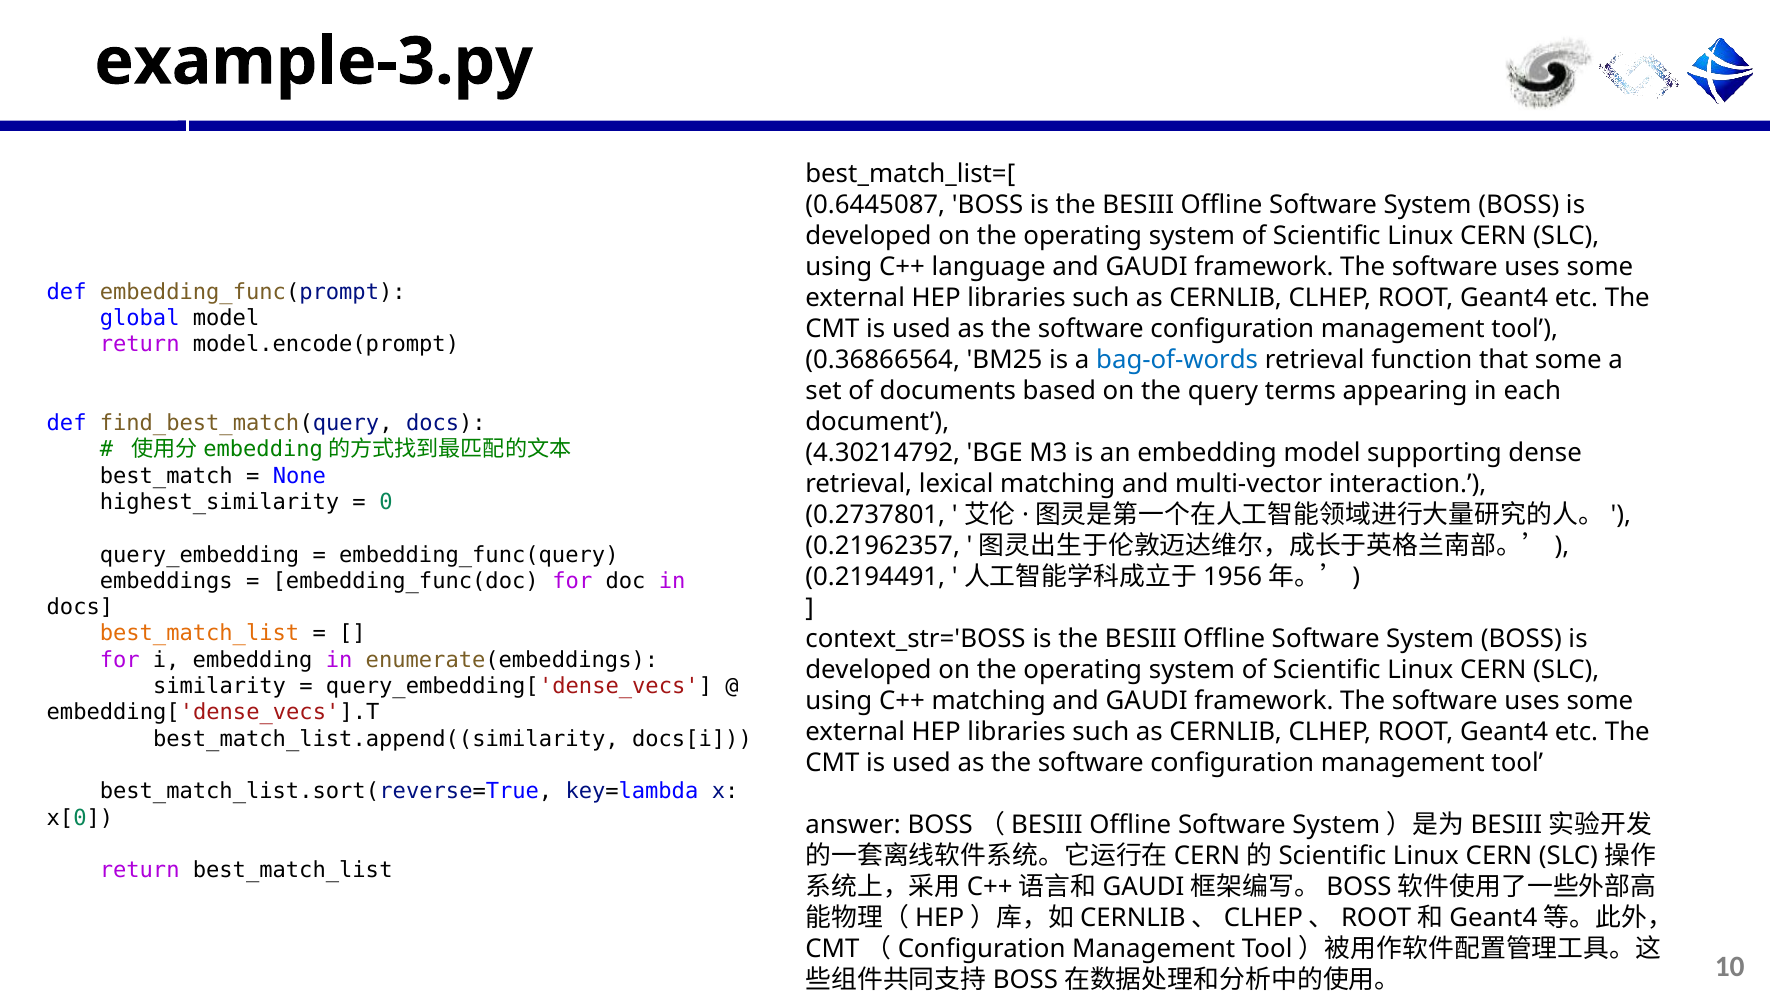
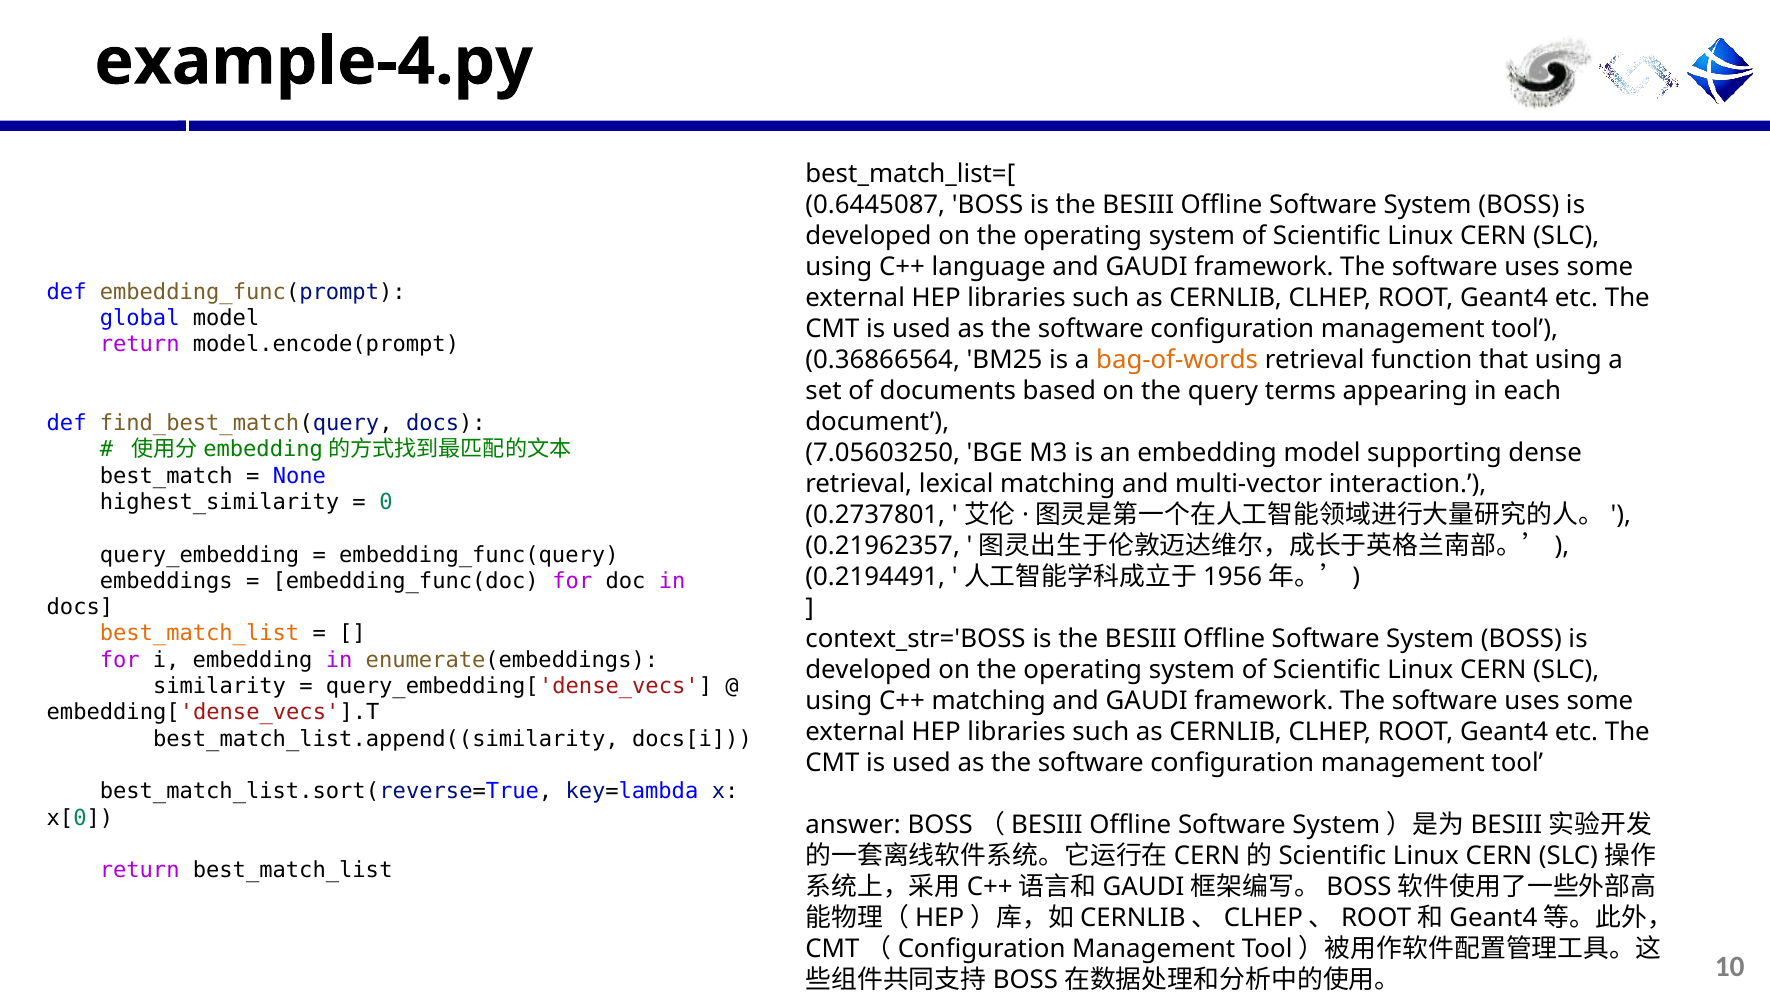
example-3.py: example-3.py -> example-4.py
bag-of-words colour: blue -> orange
that some: some -> using
4.30214792: 4.30214792 -> 7.05603250
